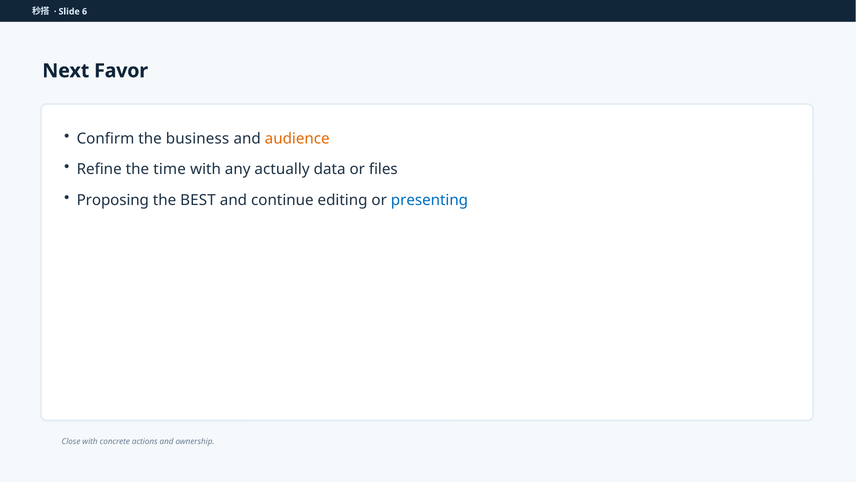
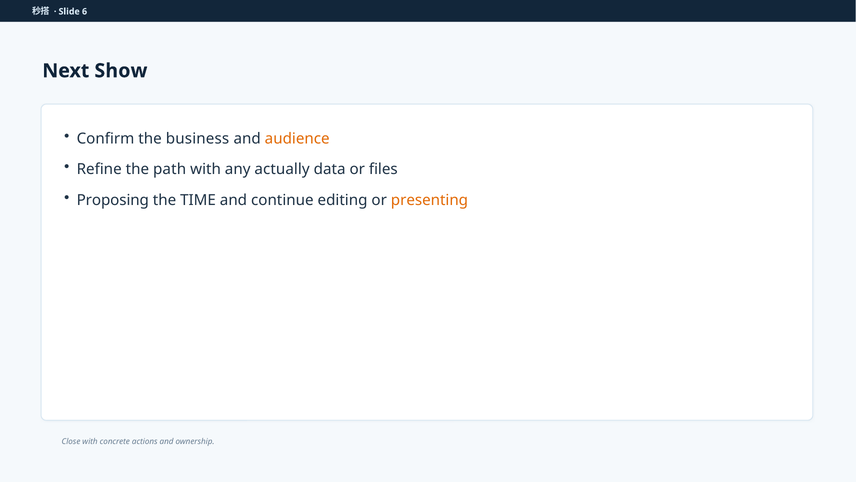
Favor: Favor -> Show
time: time -> path
BEST: BEST -> TIME
presenting colour: blue -> orange
